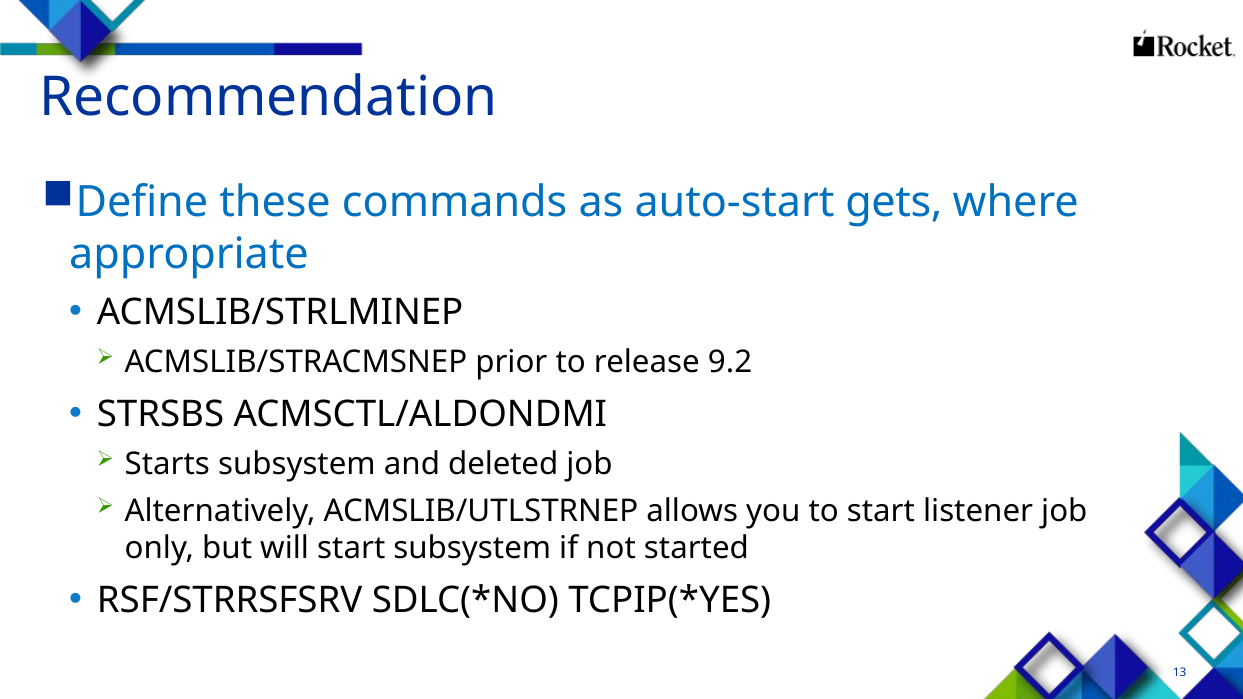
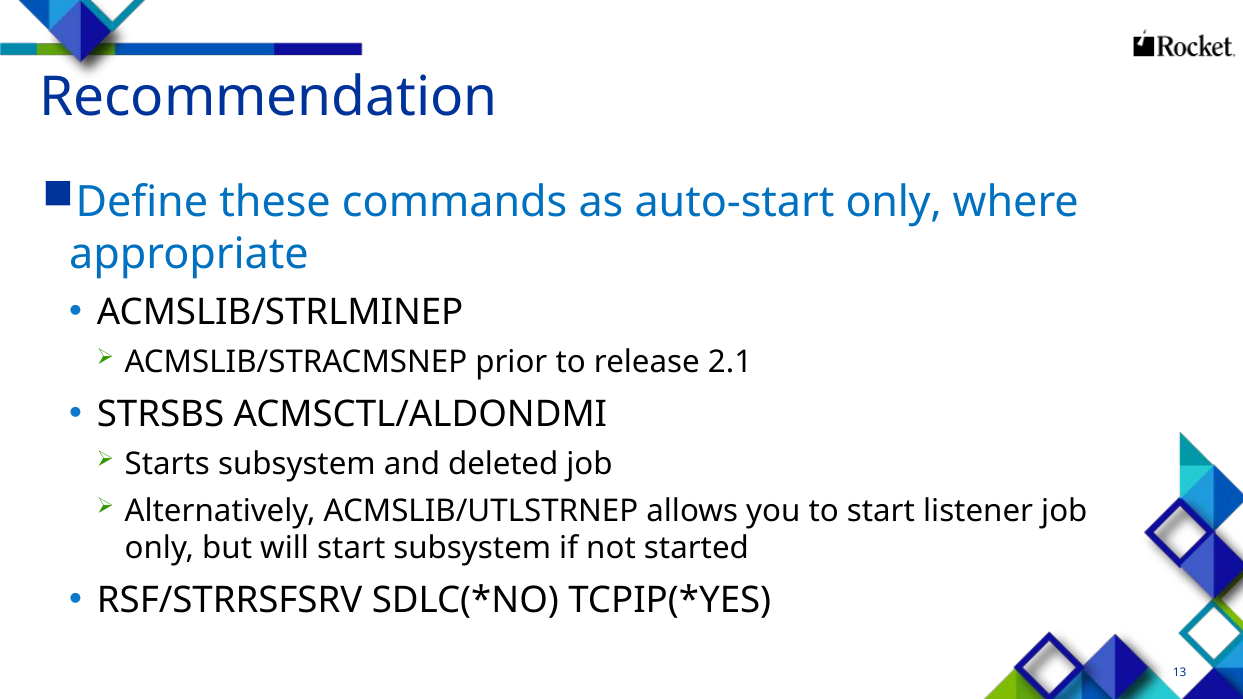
auto-start gets: gets -> only
9.2: 9.2 -> 2.1
